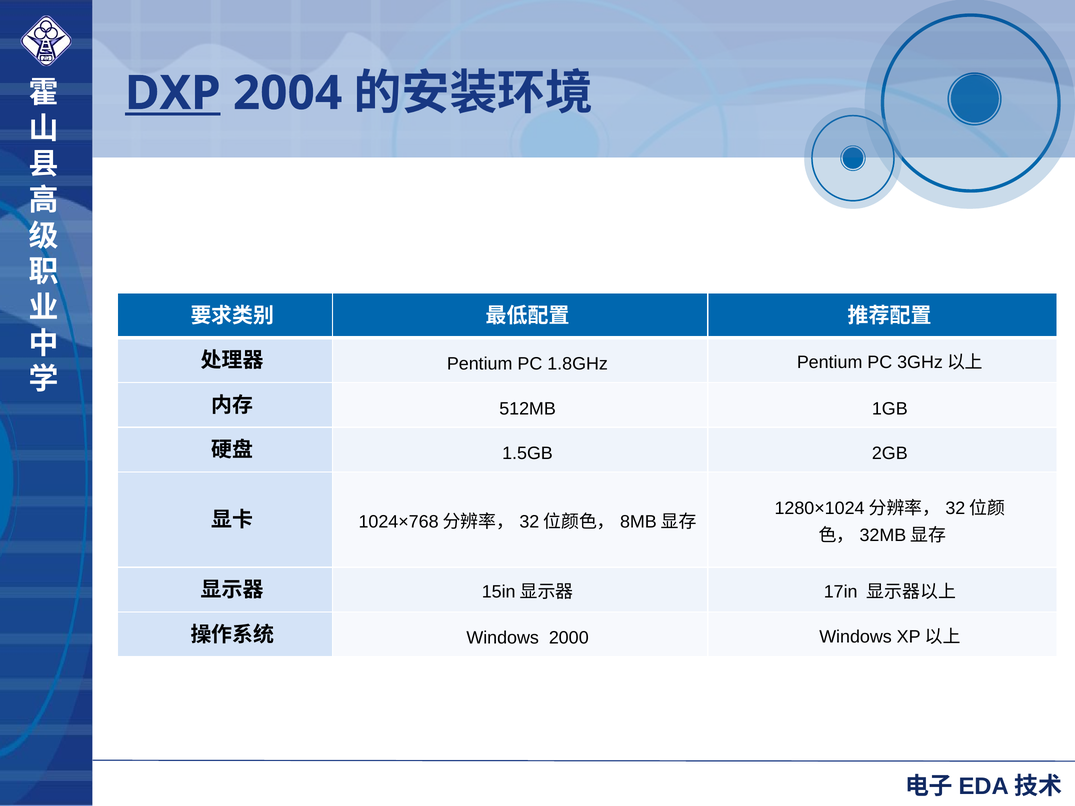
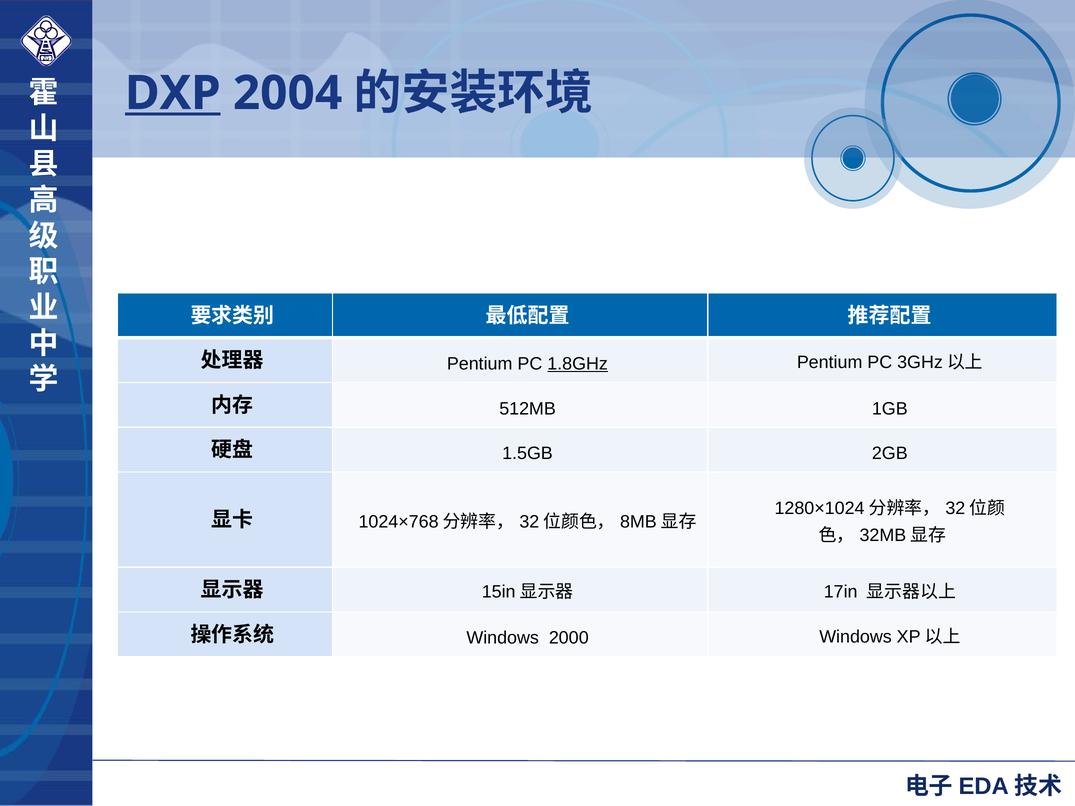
1.8GHz underline: none -> present
